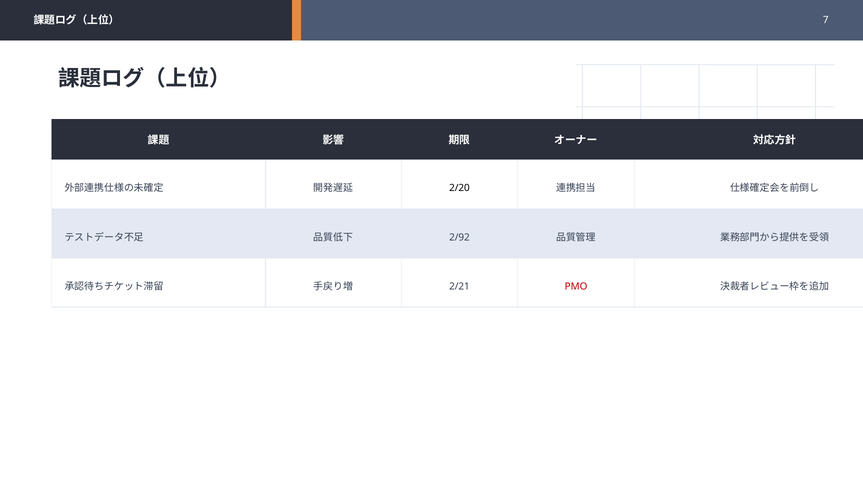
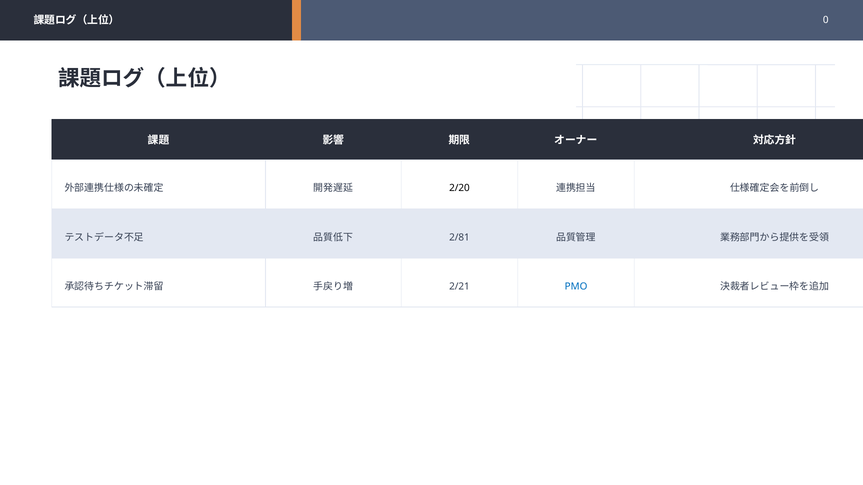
7: 7 -> 0
2/92: 2/92 -> 2/81
PMO colour: red -> blue
